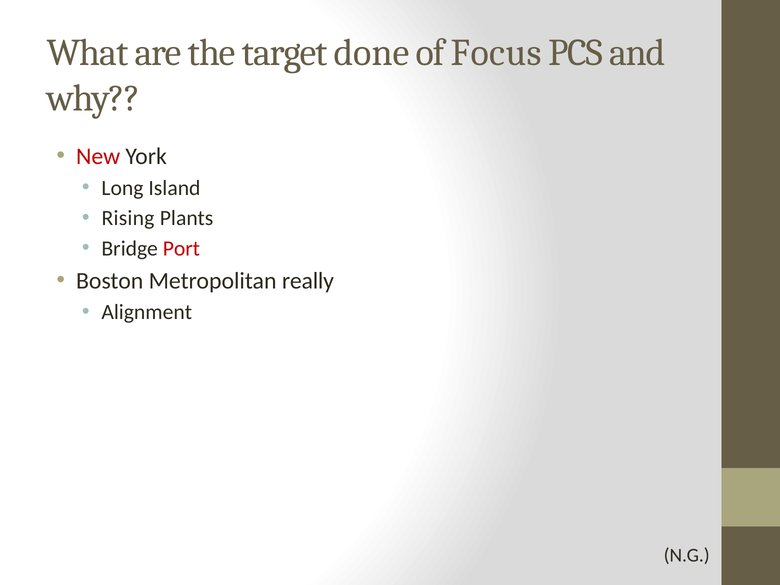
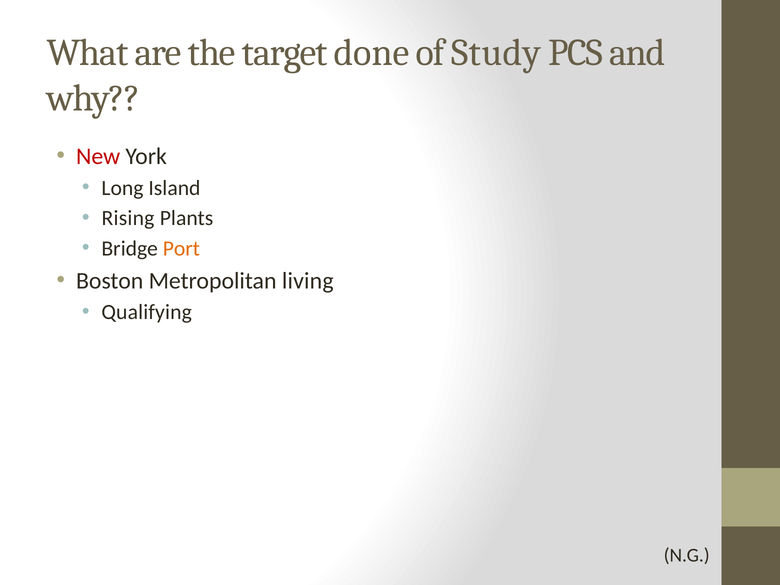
Focus: Focus -> Study
Port colour: red -> orange
really: really -> living
Alignment: Alignment -> Qualifying
